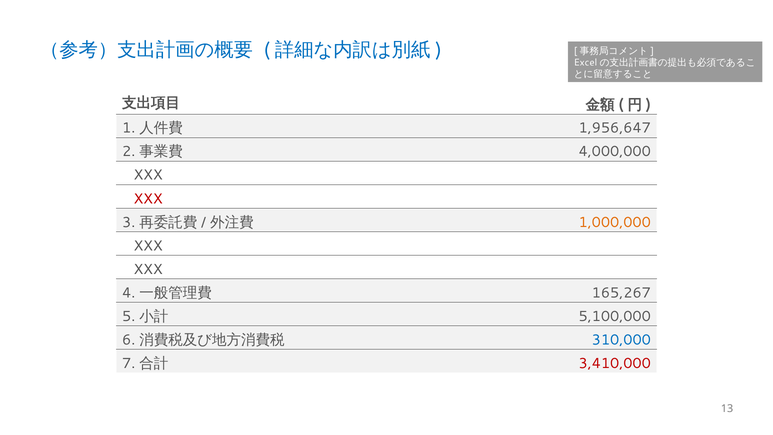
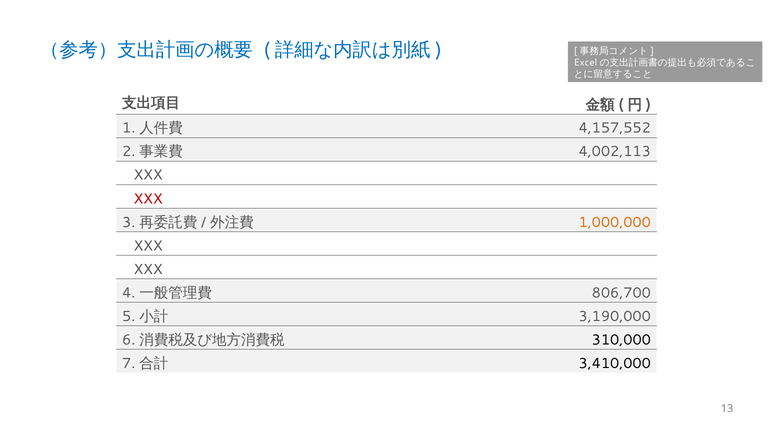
1,956,647: 1,956,647 -> 4,157,552
4,000,000: 4,000,000 -> 4,002,113
165,267: 165,267 -> 806,700
5,100,000: 5,100,000 -> 3,190,000
310,000 colour: blue -> black
3,410,000 colour: red -> black
